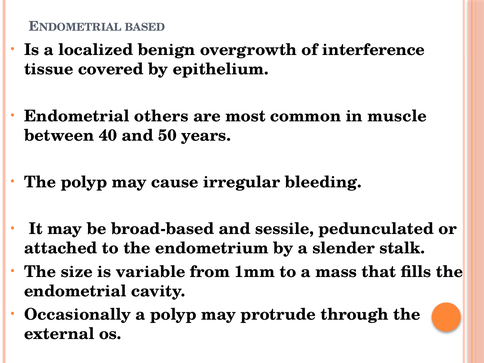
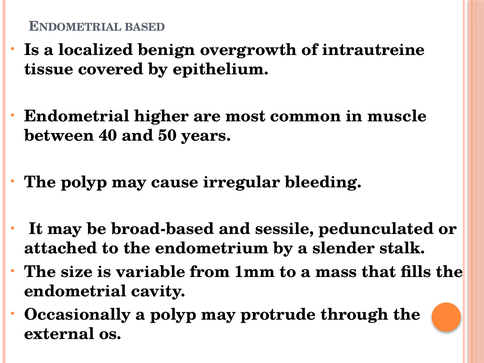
interference: interference -> intrautreine
others: others -> higher
